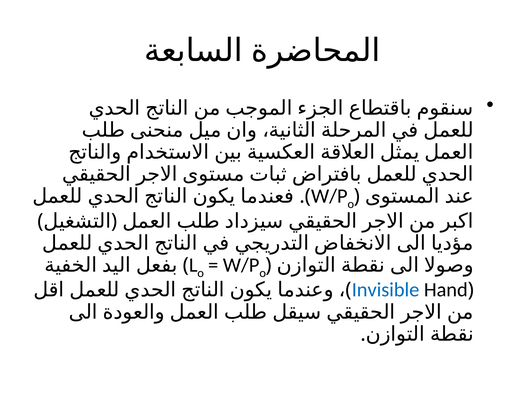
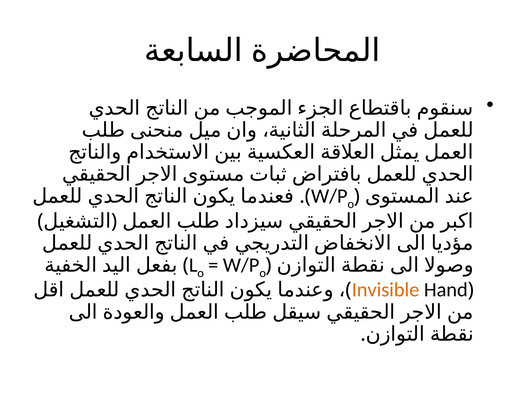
Invisible colour: blue -> orange
